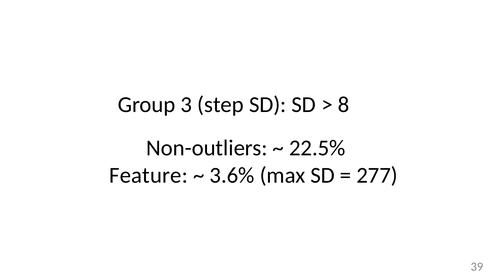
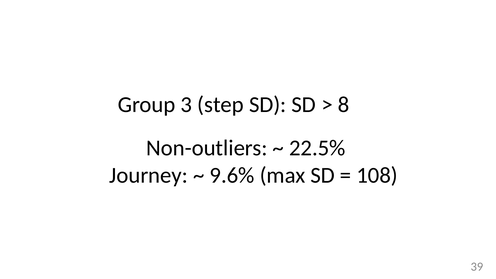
Feature: Feature -> Journey
3.6%: 3.6% -> 9.6%
277: 277 -> 108
